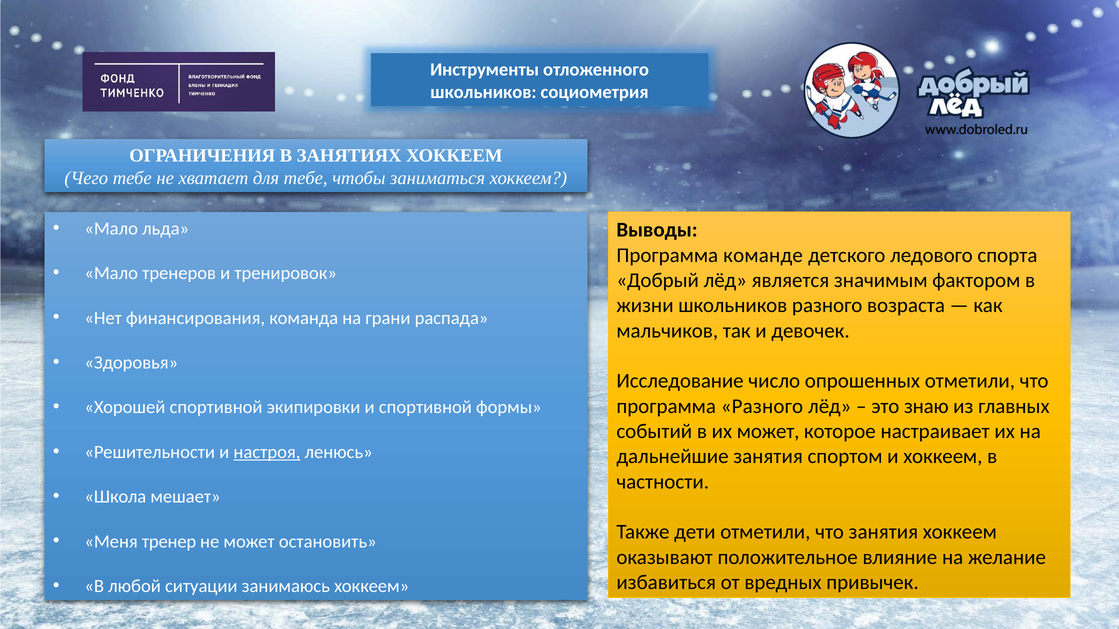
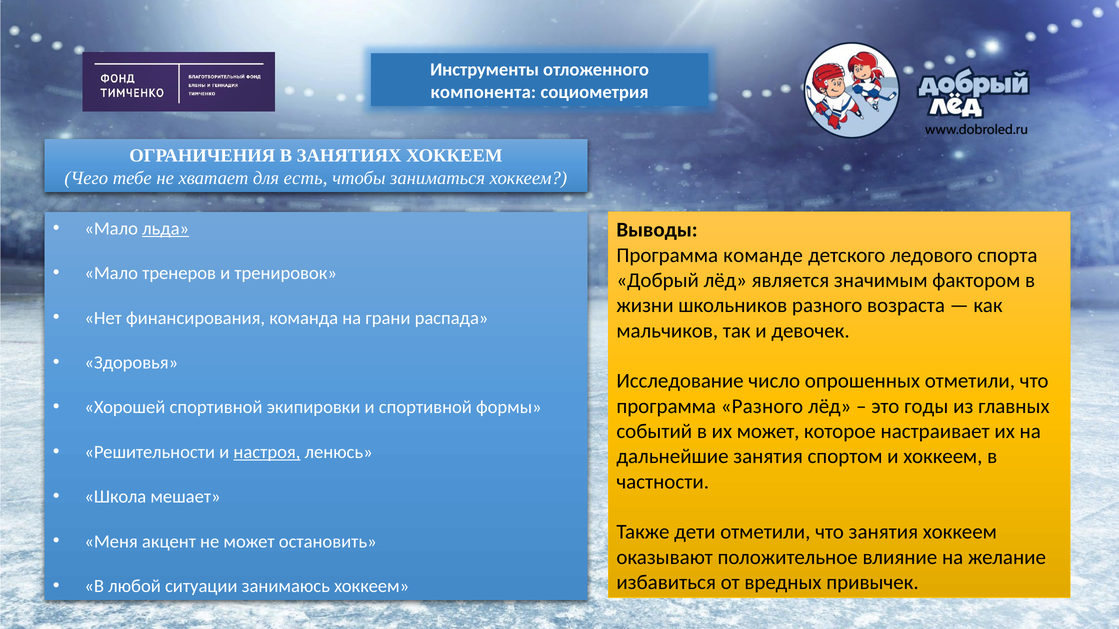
школьников at (483, 92): школьников -> компонента
для тебе: тебе -> есть
льда underline: none -> present
знаю: знаю -> годы
тренер: тренер -> акцент
